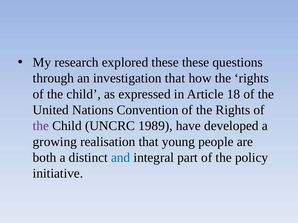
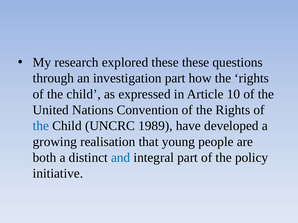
investigation that: that -> part
18: 18 -> 10
the at (41, 126) colour: purple -> blue
